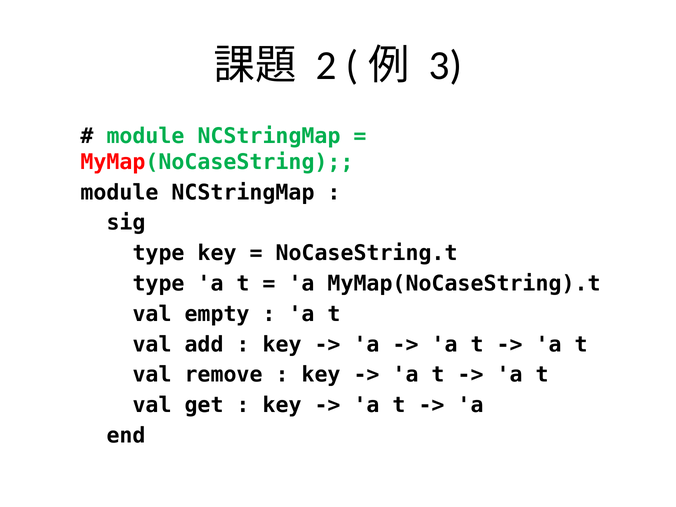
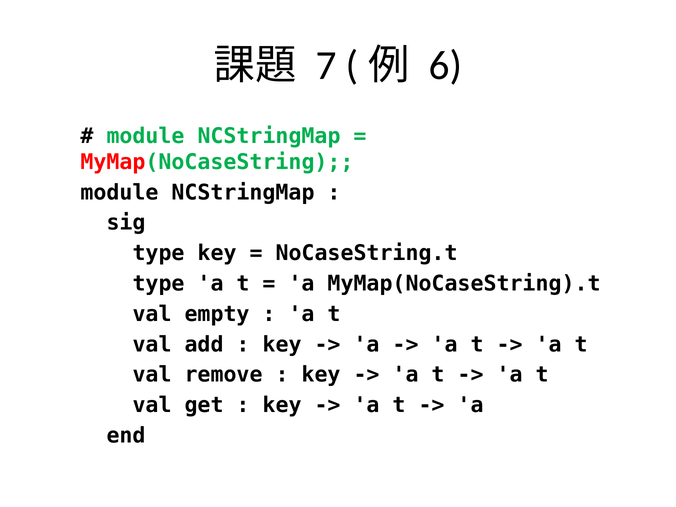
2: 2 -> 7
3: 3 -> 6
